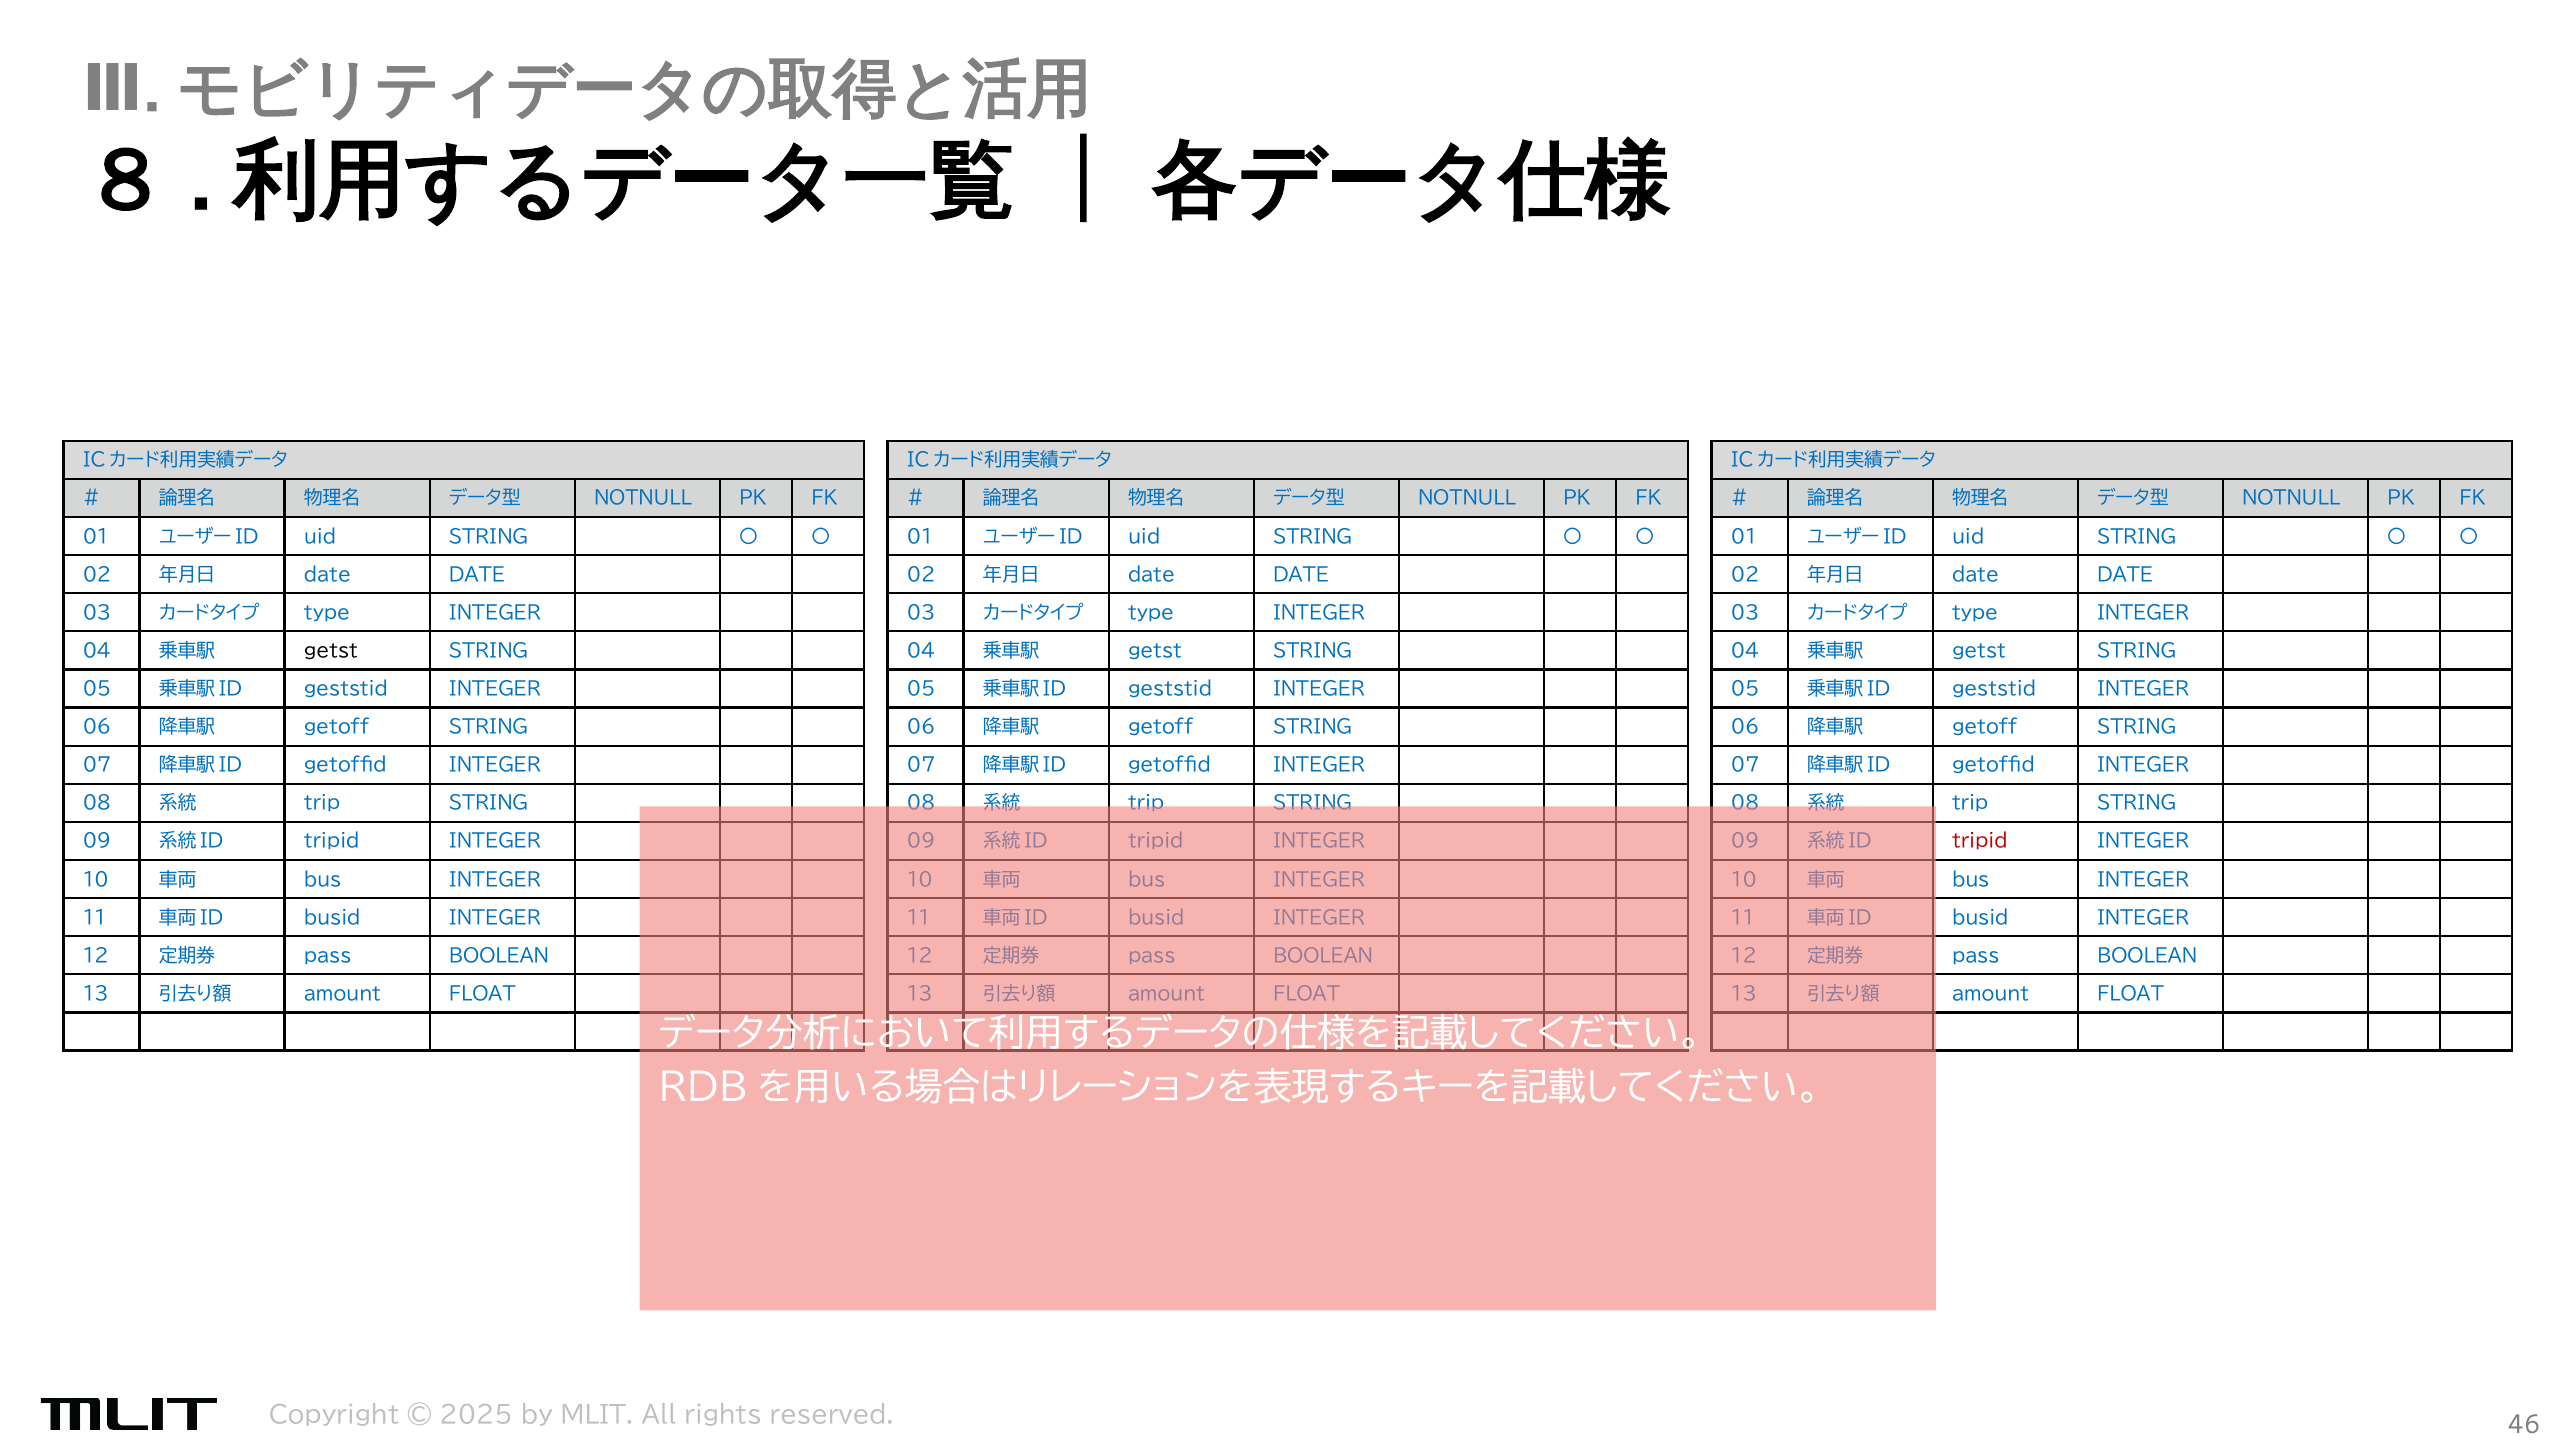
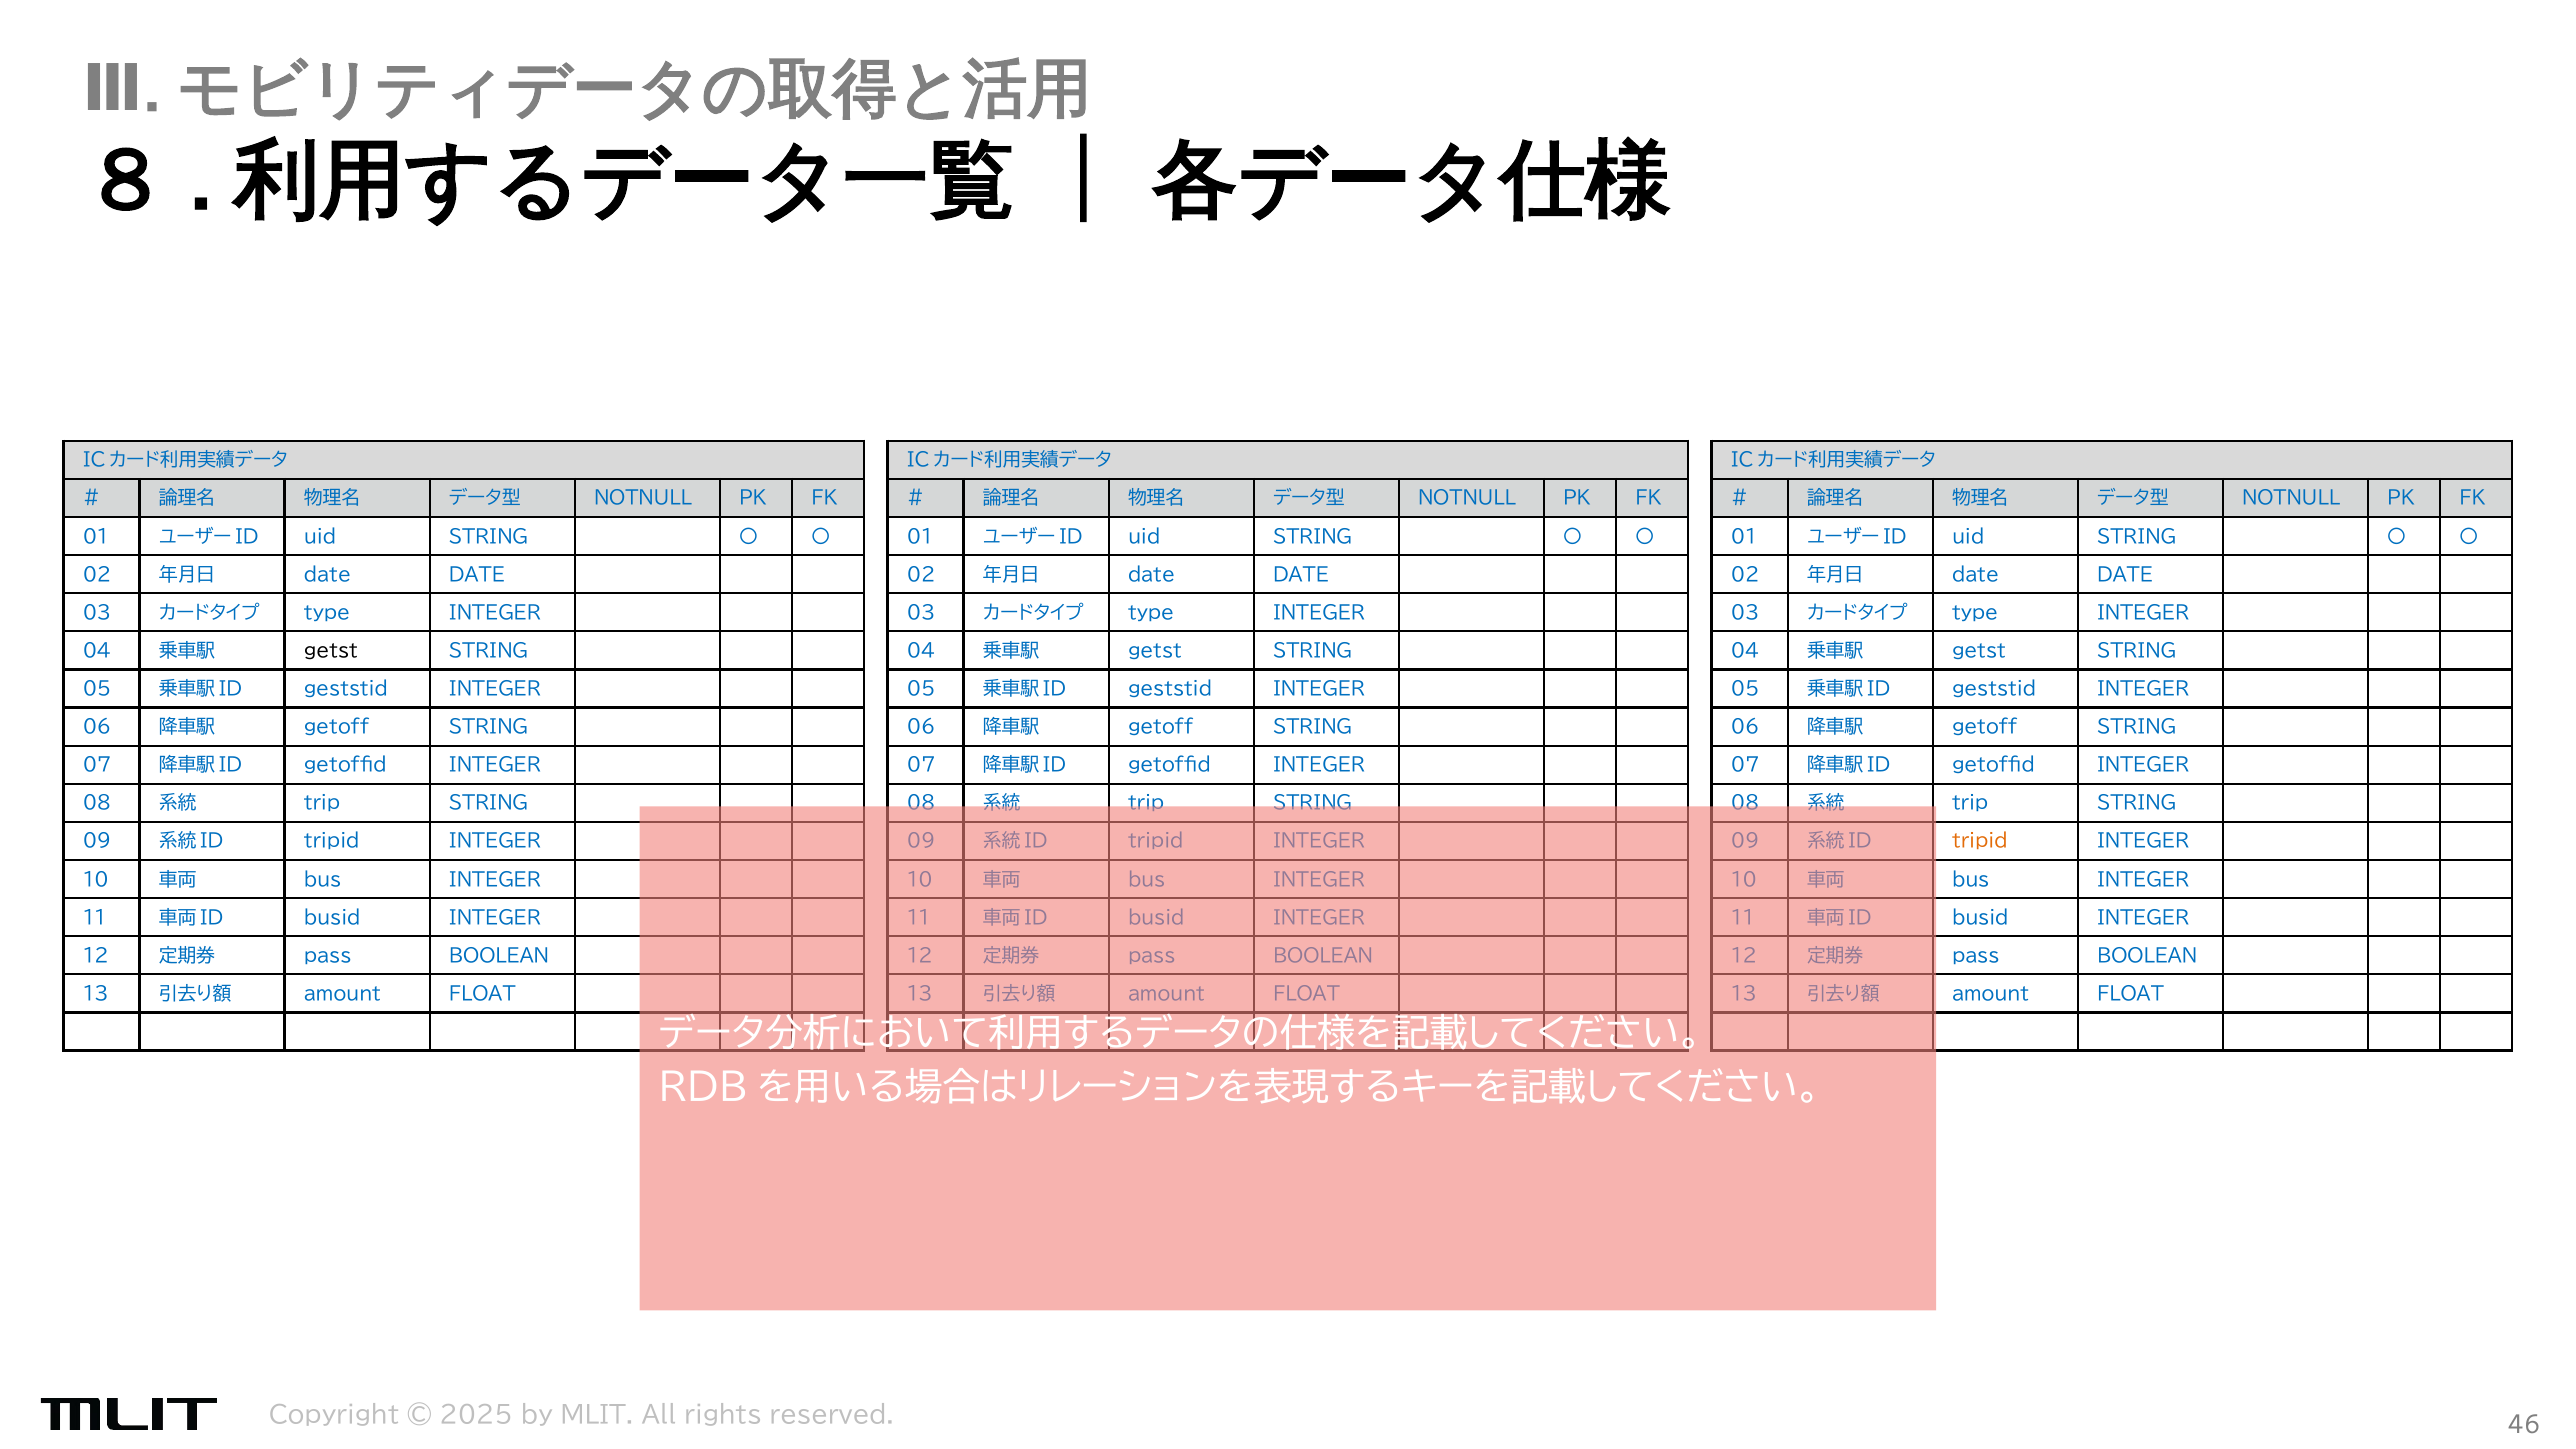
tripid at (1980, 842) colour: red -> orange
